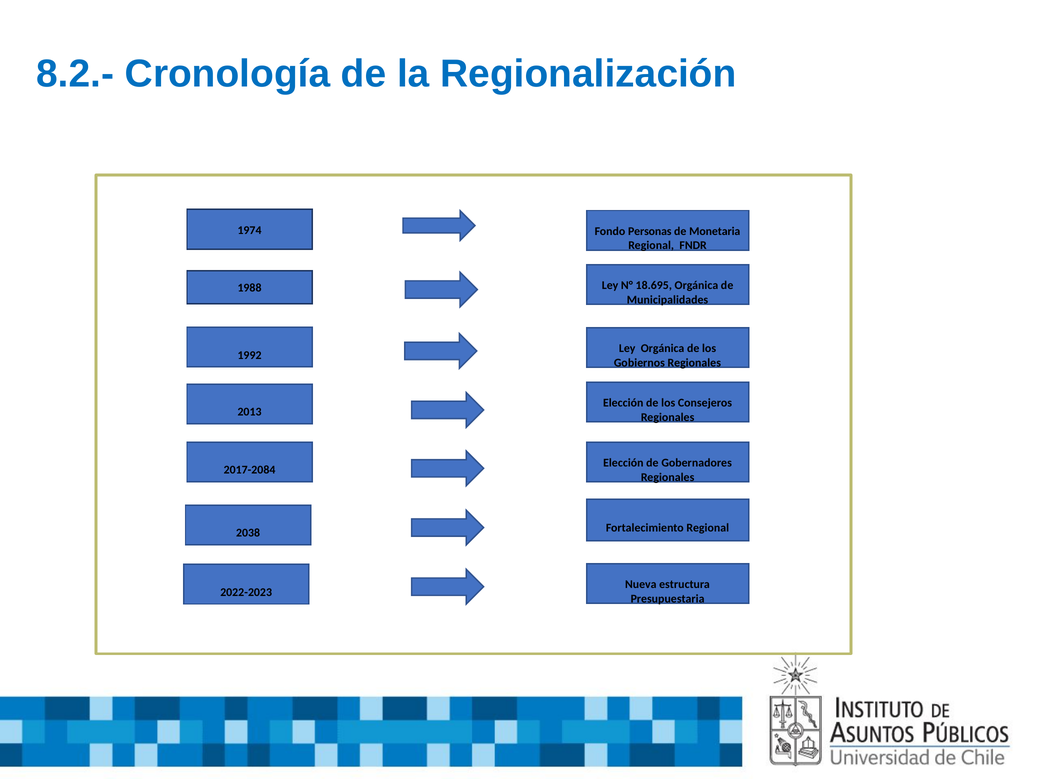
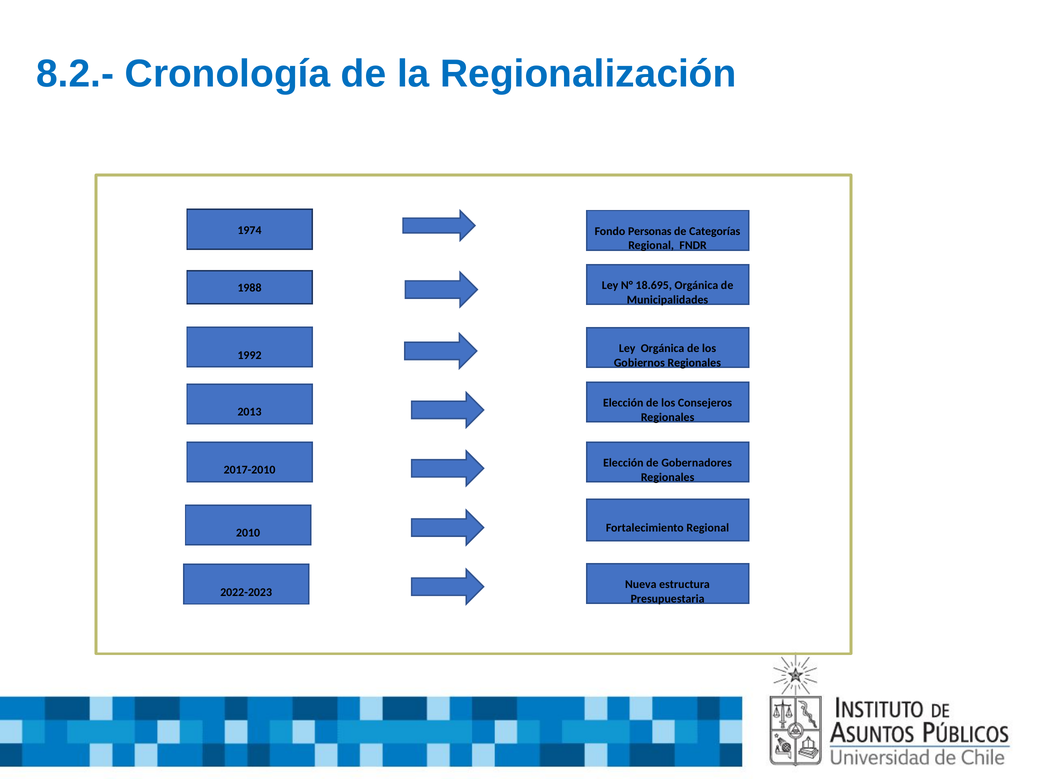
Monetaria: Monetaria -> Categorías
2017-2084: 2017-2084 -> 2017-2010
2038: 2038 -> 2010
